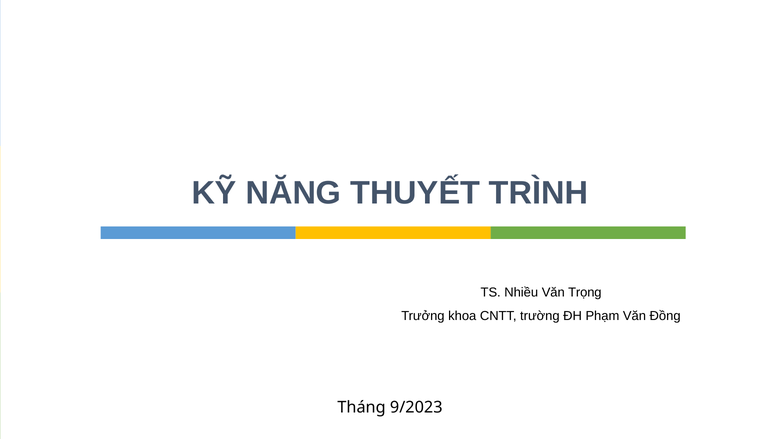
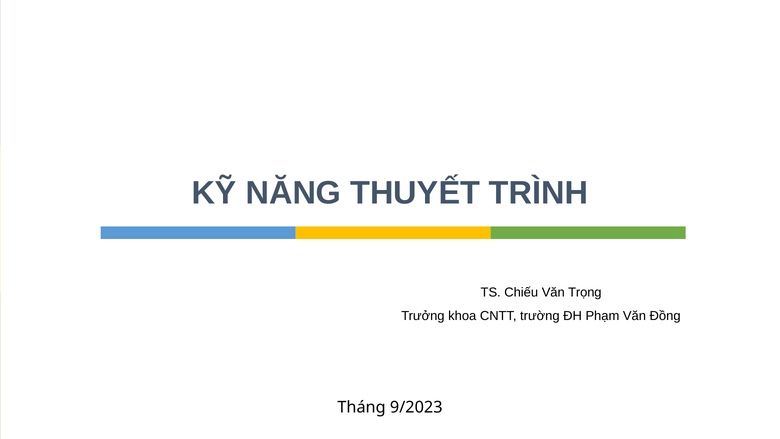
Nhiều: Nhiều -> Chiếu
